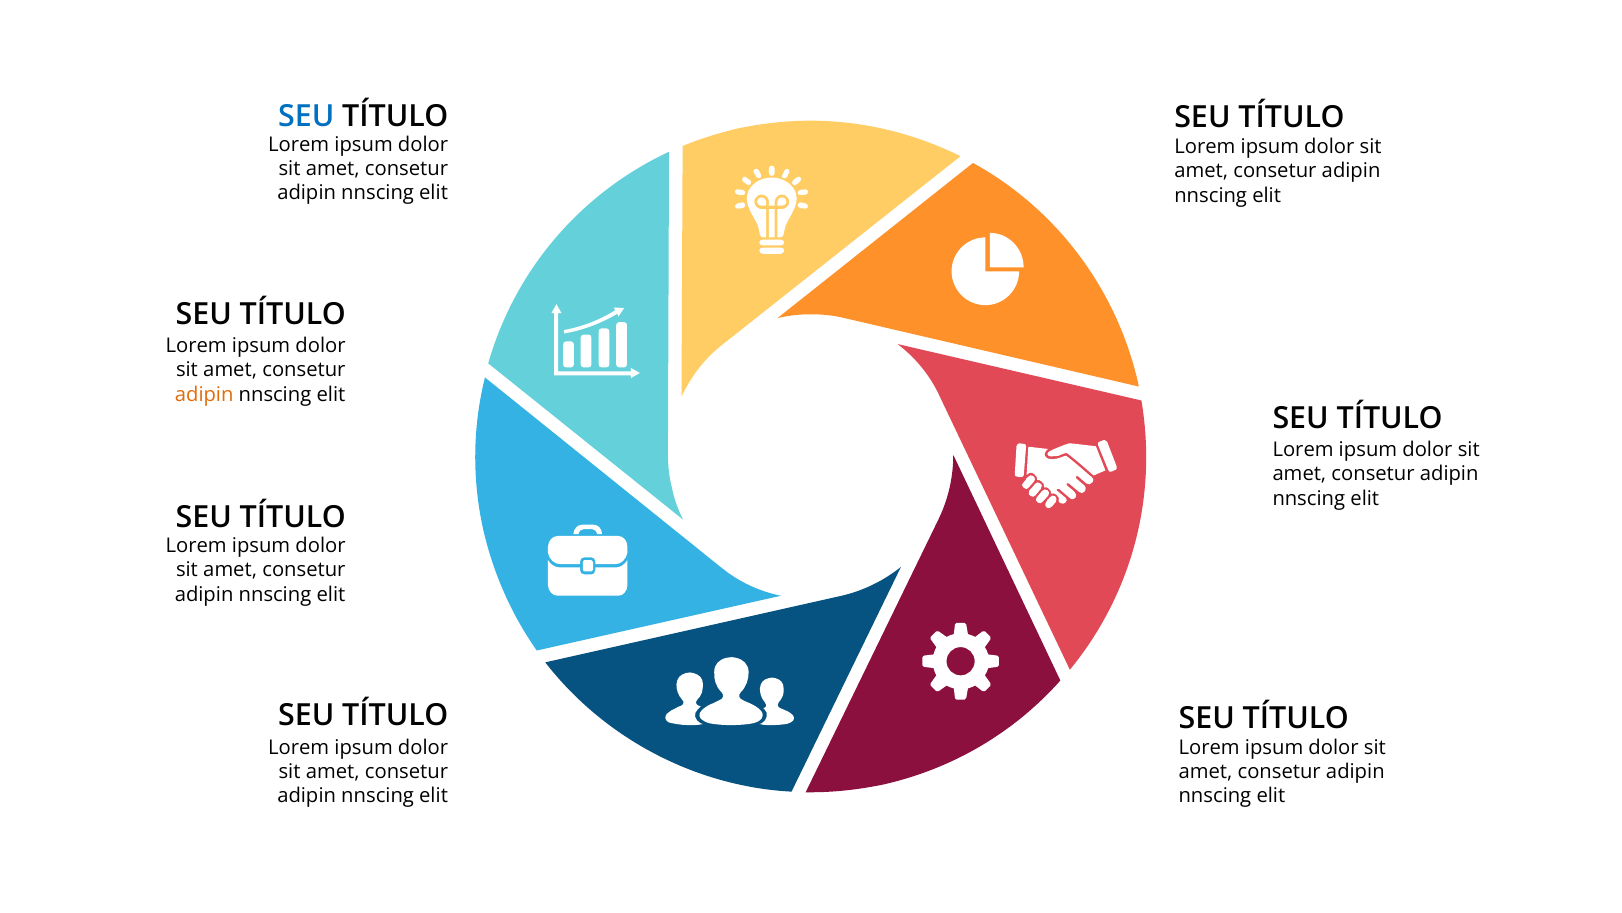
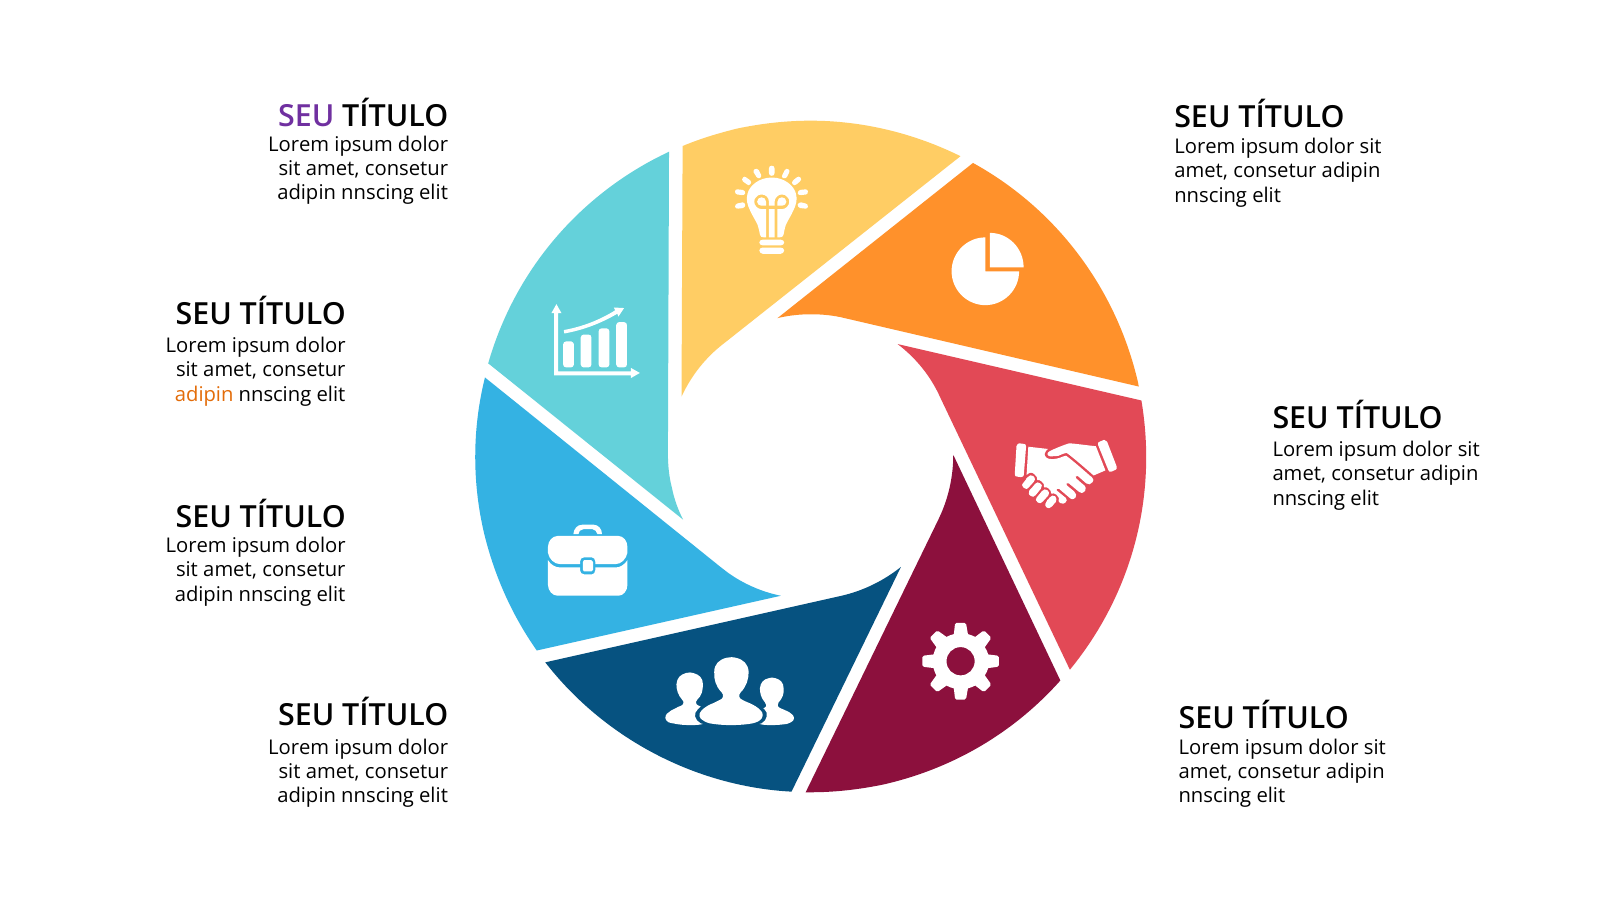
SEU at (306, 116) colour: blue -> purple
